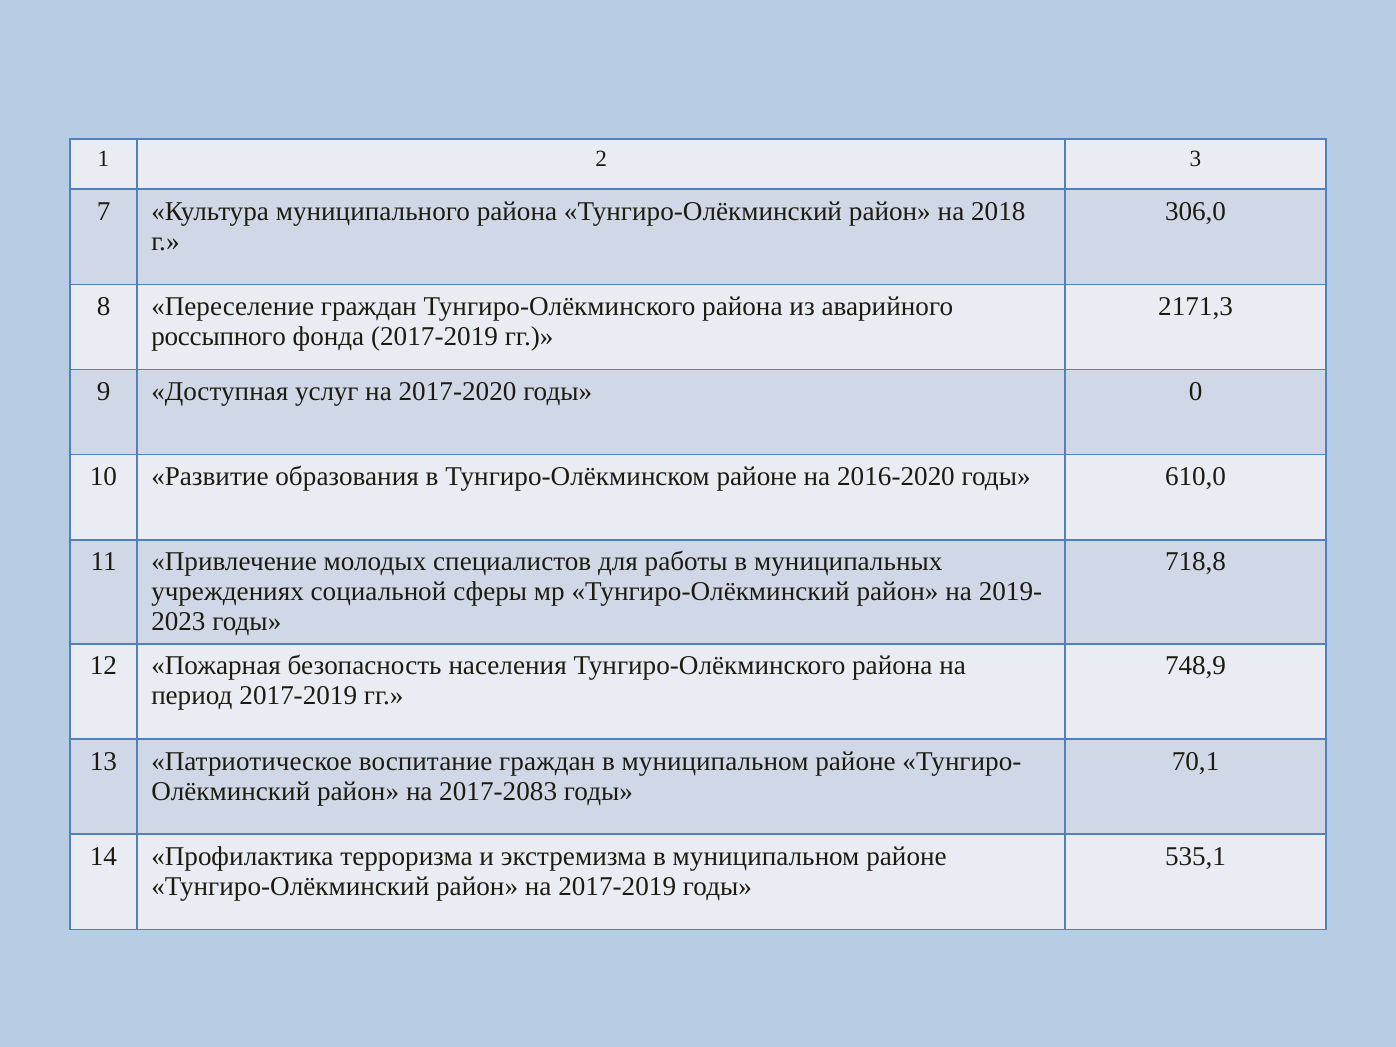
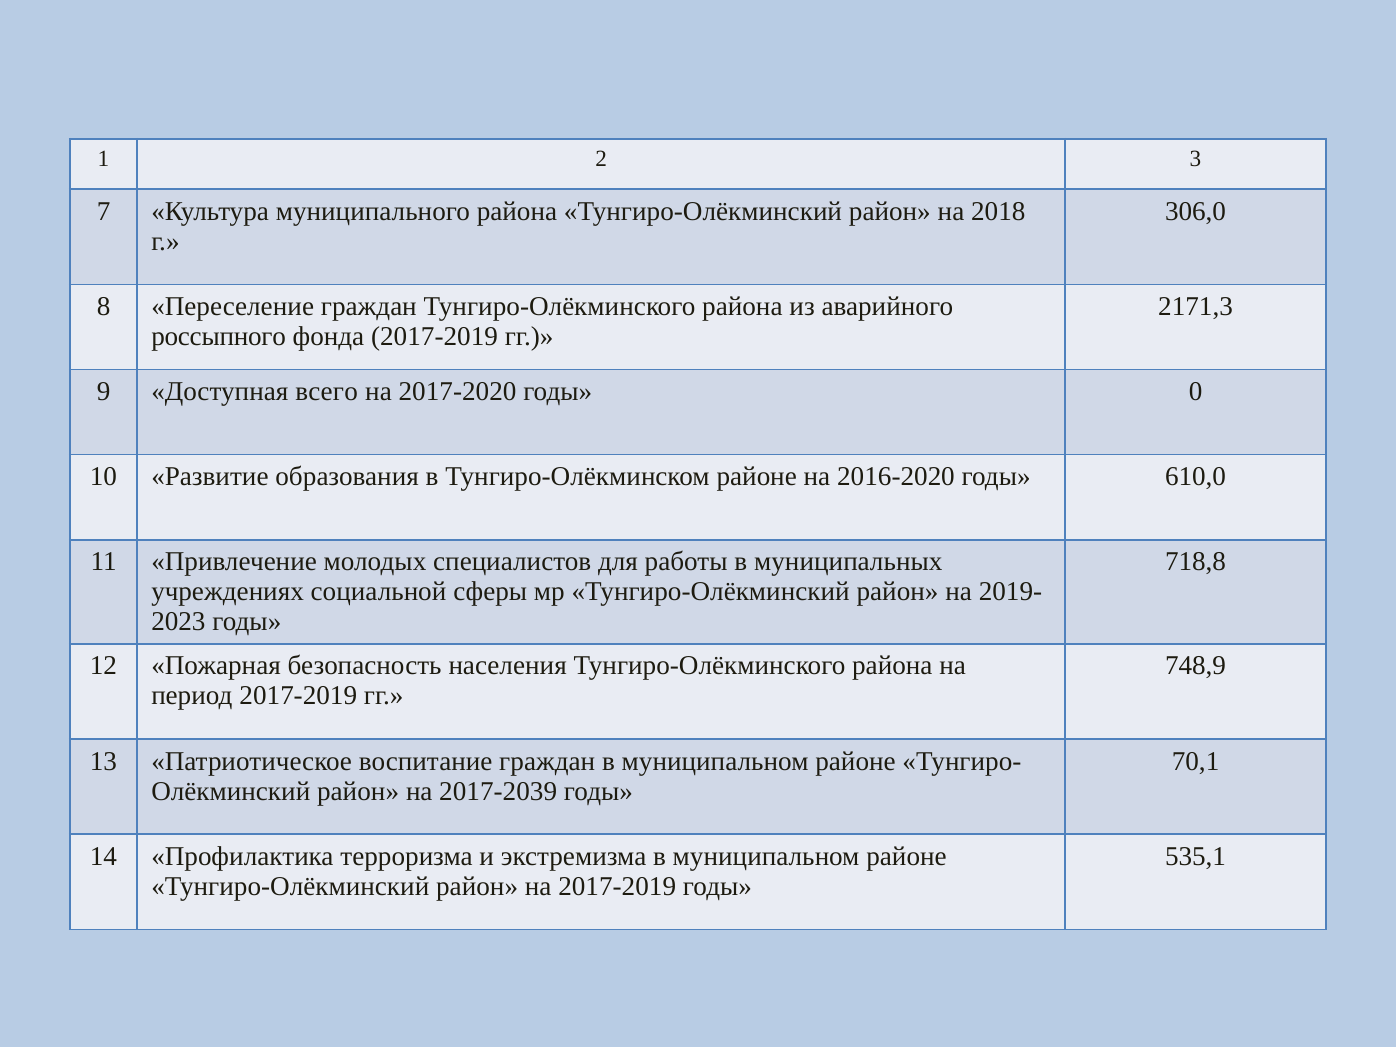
услуг: услуг -> всего
2017-2083: 2017-2083 -> 2017-2039
